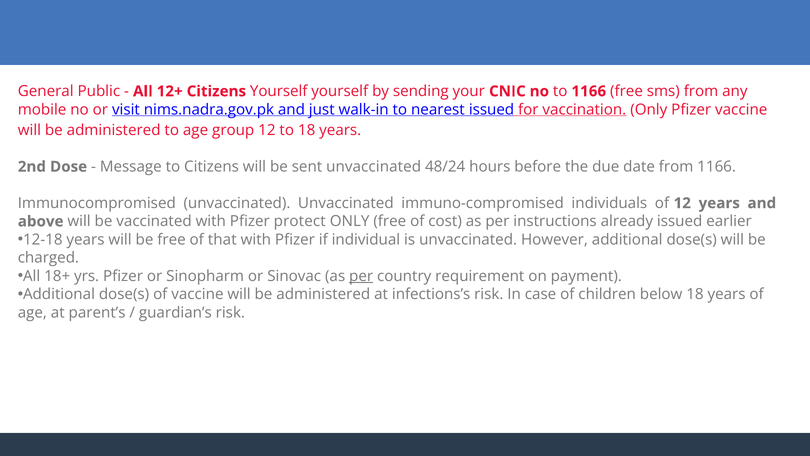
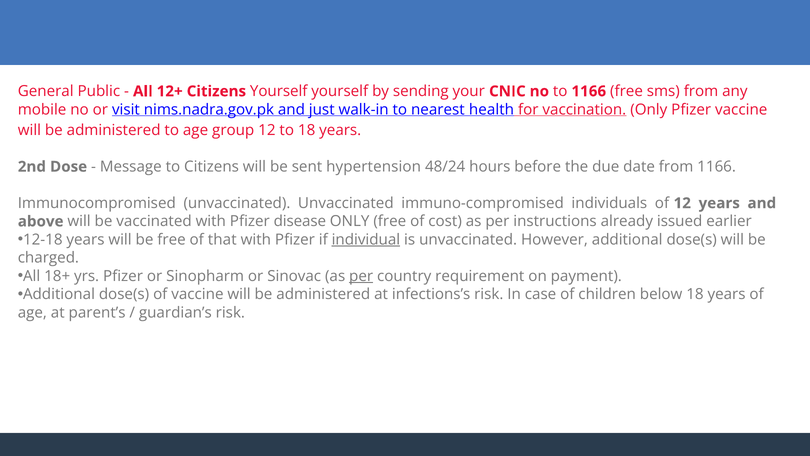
nearest issued: issued -> health
sent unvaccinated: unvaccinated -> hypertension
protect: protect -> disease
individual underline: none -> present
